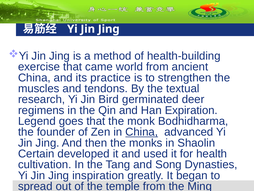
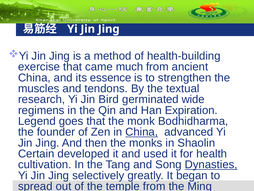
world: world -> much
practice: practice -> essence
deer: deer -> wide
Dynasties underline: none -> present
inspiration: inspiration -> selectively
